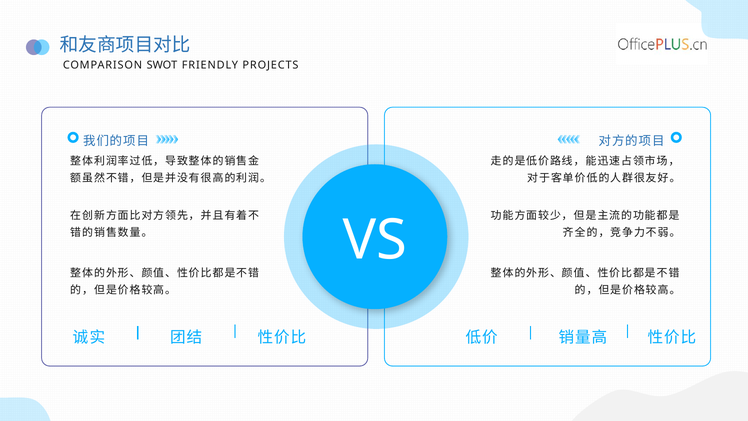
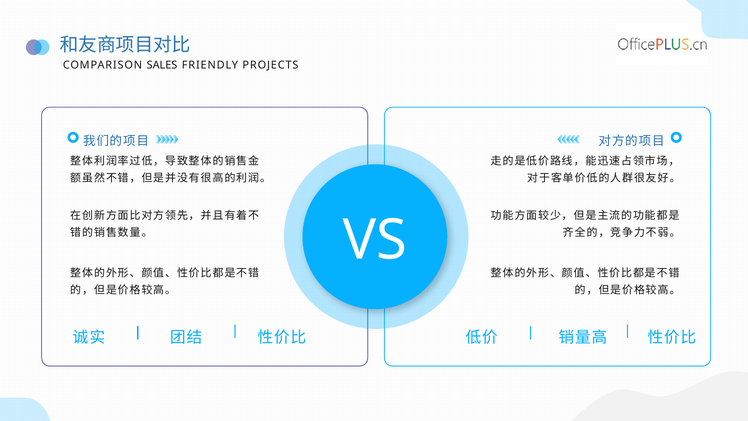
SWOT: SWOT -> SALES
